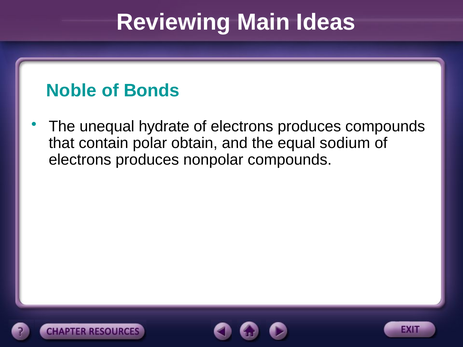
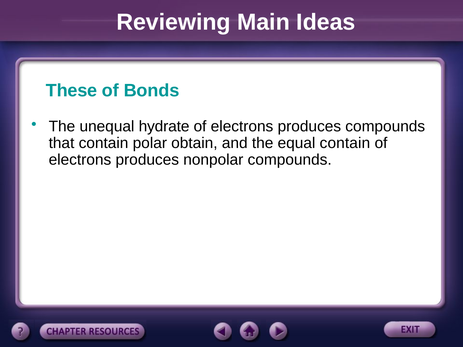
Noble: Noble -> These
equal sodium: sodium -> contain
